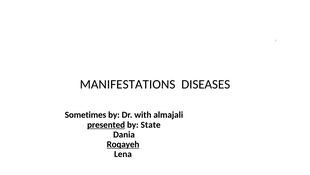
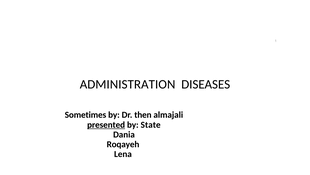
MANIFESTATIONS: MANIFESTATIONS -> ADMINISTRATION
with: with -> then
Roqayeh underline: present -> none
